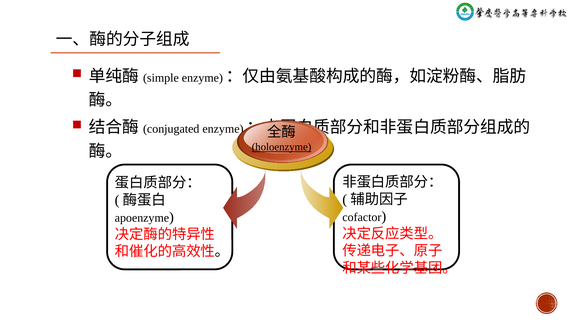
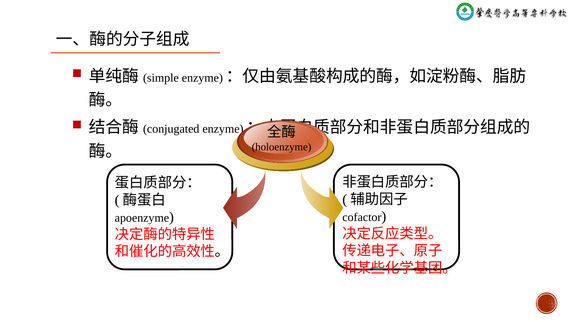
holoenzyme underline: present -> none
